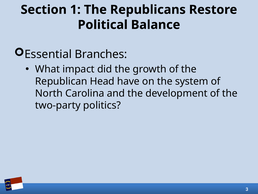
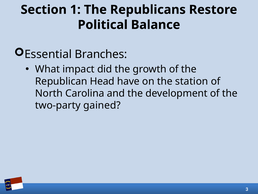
system: system -> station
politics: politics -> gained
